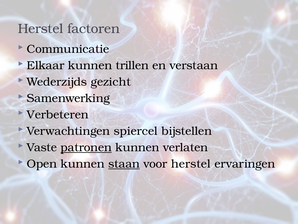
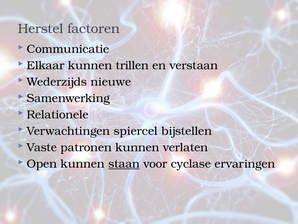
gezicht: gezicht -> nieuwe
Verbeteren: Verbeteren -> Relationele
patronen underline: present -> none
voor herstel: herstel -> cyclase
